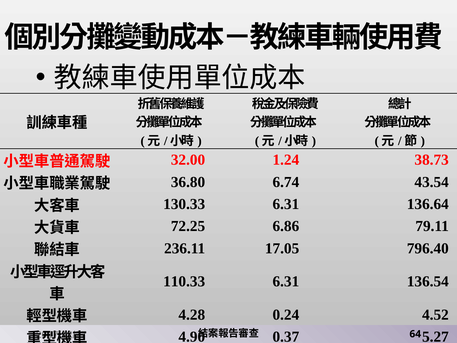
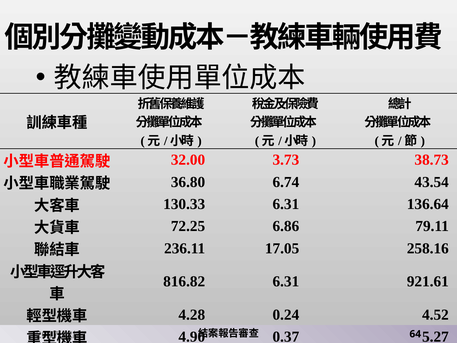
1.24: 1.24 -> 3.73
796.40: 796.40 -> 258.16
110.33: 110.33 -> 816.82
136.54: 136.54 -> 921.61
